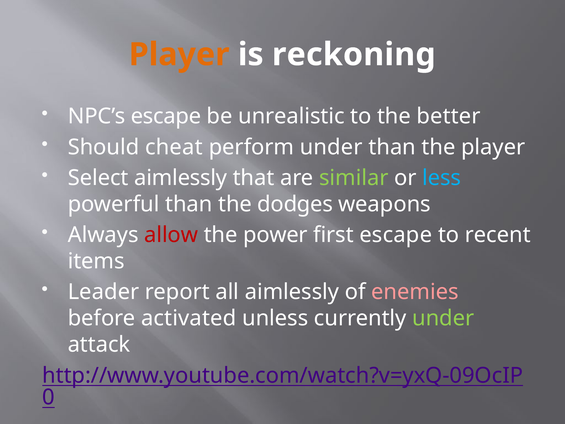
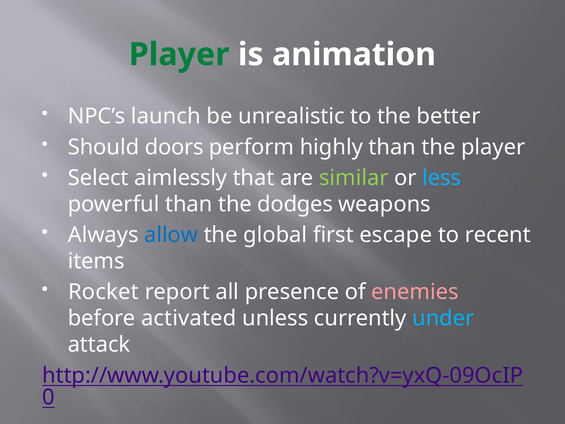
Player at (179, 55) colour: orange -> green
reckoning: reckoning -> animation
NPC’s escape: escape -> launch
cheat: cheat -> doors
perform under: under -> highly
allow colour: red -> blue
power: power -> global
Leader: Leader -> Rocket
all aimlessly: aimlessly -> presence
under at (443, 318) colour: light green -> light blue
